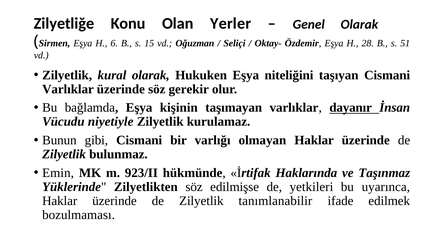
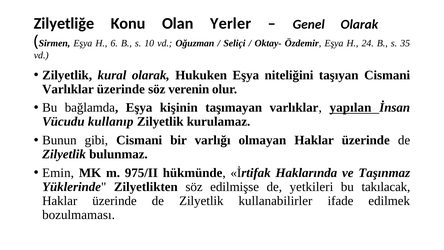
15: 15 -> 10
28: 28 -> 24
51: 51 -> 35
gerekir: gerekir -> verenin
dayanır: dayanır -> yapılan
niyetiyle: niyetiyle -> kullanıp
923/II: 923/II -> 975/II
uyarınca: uyarınca -> takılacak
tanımlanabilir: tanımlanabilir -> kullanabilirler
